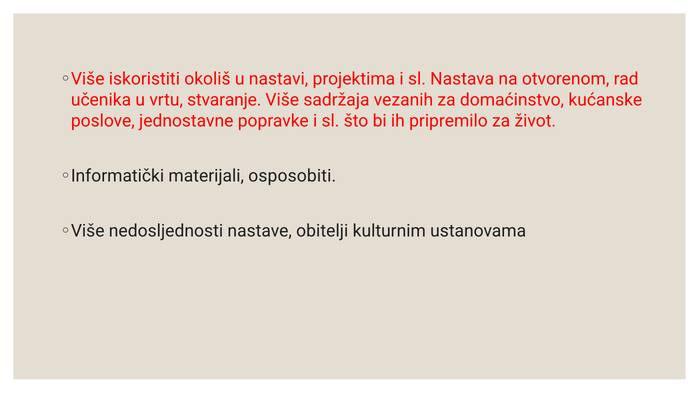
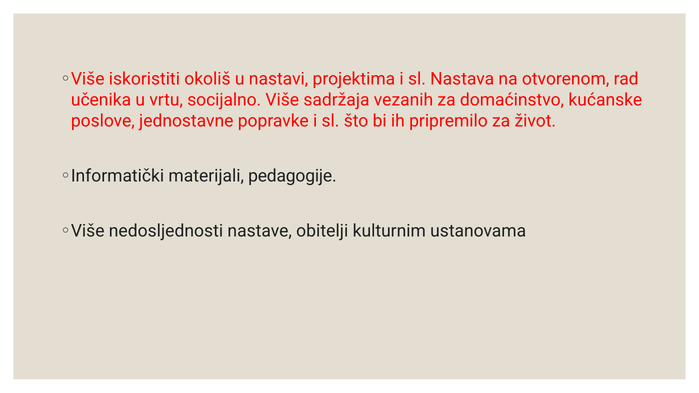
stvaranje: stvaranje -> socijalno
osposobiti: osposobiti -> pedagogije
